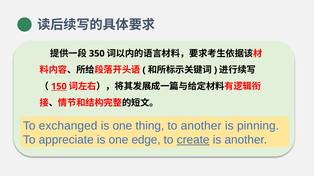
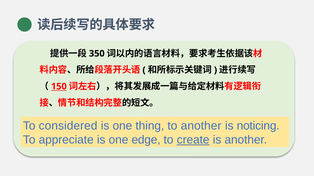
exchanged: exchanged -> considered
pinning: pinning -> noticing
